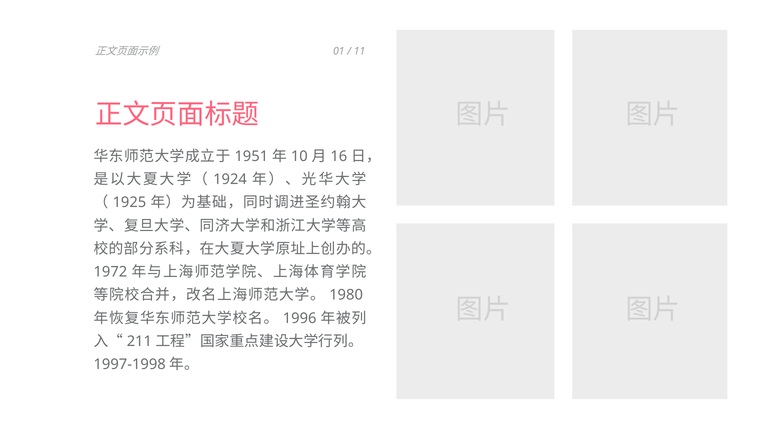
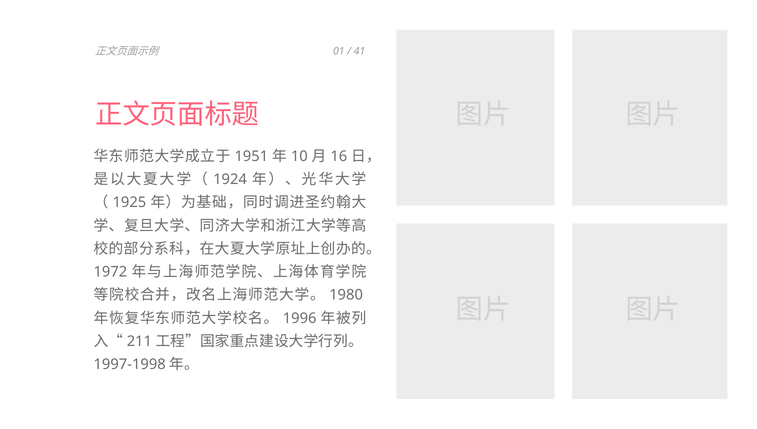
11: 11 -> 41
